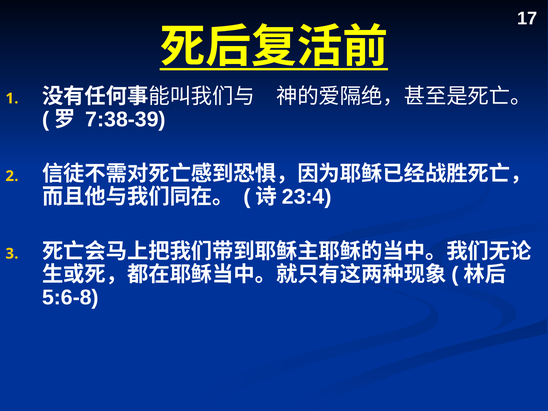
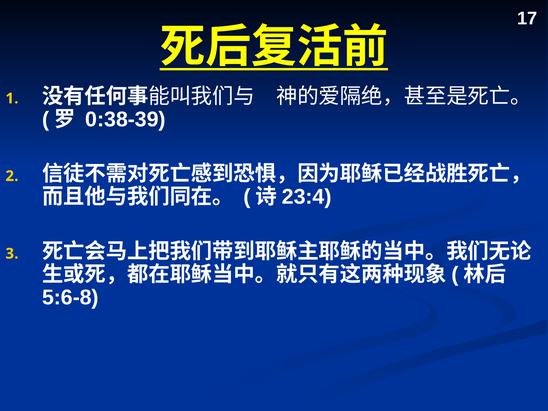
7:38-39: 7:38-39 -> 0:38-39
